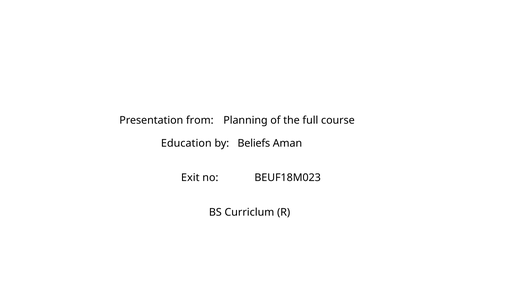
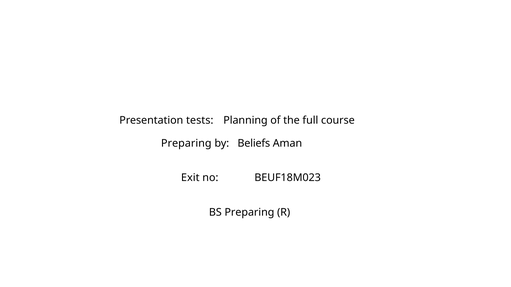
from: from -> tests
Education at (186, 144): Education -> Preparing
BS Curriclum: Curriclum -> Preparing
